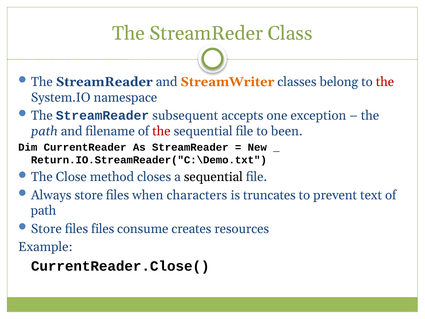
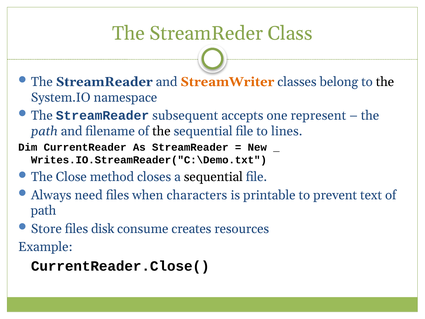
the at (385, 82) colour: red -> black
exception: exception -> represent
the at (161, 131) colour: red -> black
been: been -> lines
Return.IO.StreamReader("C:\Demo.txt: Return.IO.StreamReader("C:\Demo.txt -> Writes.IO.StreamReader("C:\Demo.txt
Always store: store -> need
truncates: truncates -> printable
files files: files -> disk
